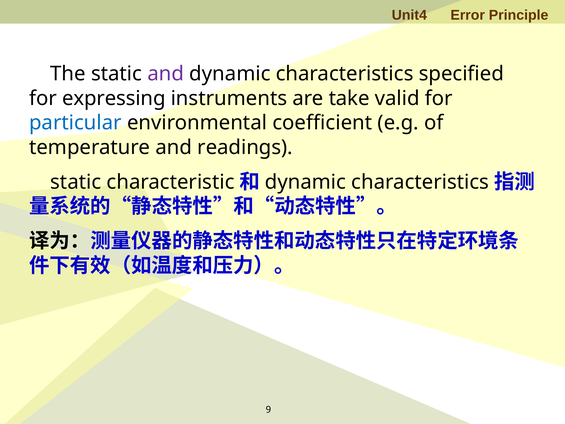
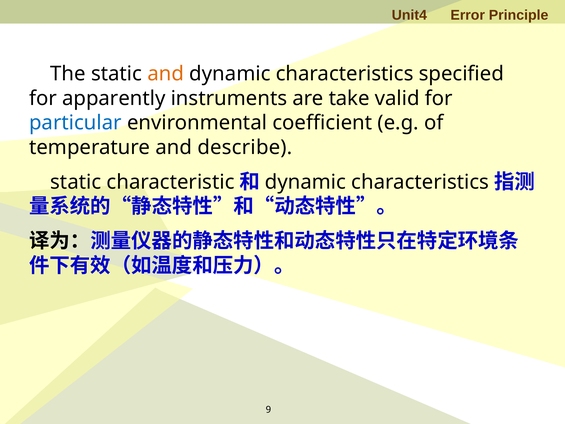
and at (166, 74) colour: purple -> orange
expressing: expressing -> apparently
readings: readings -> describe
